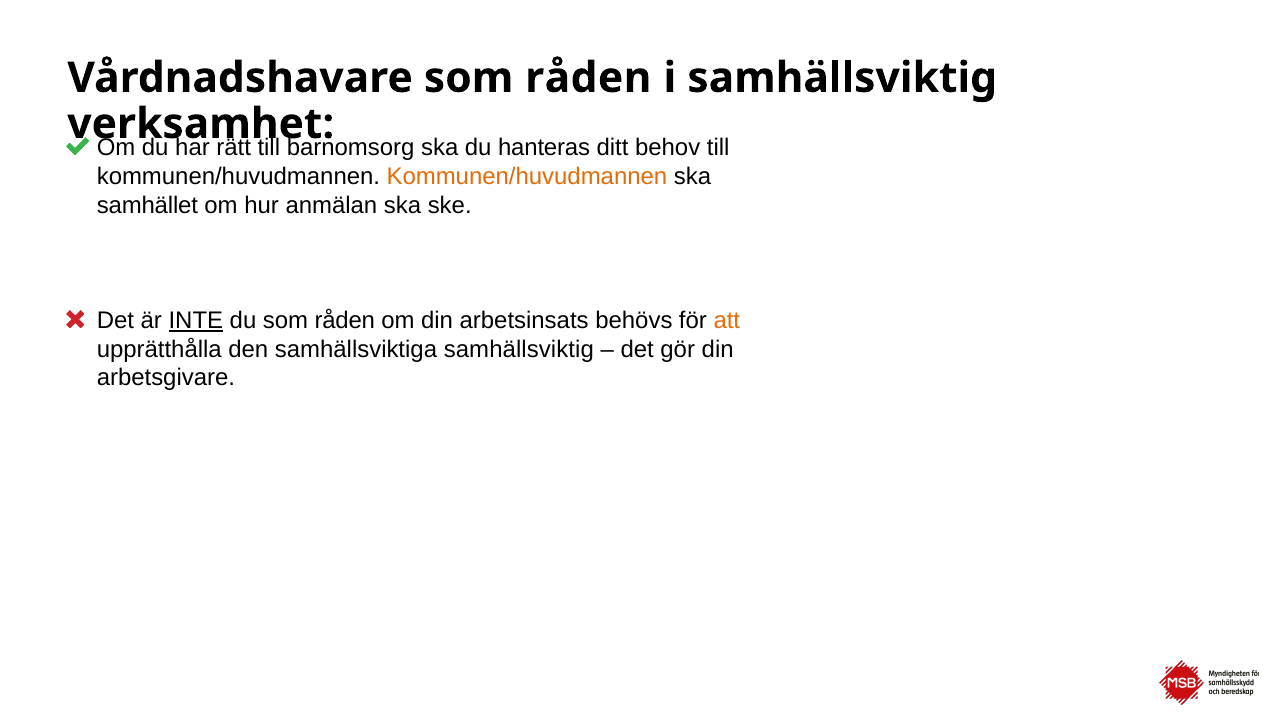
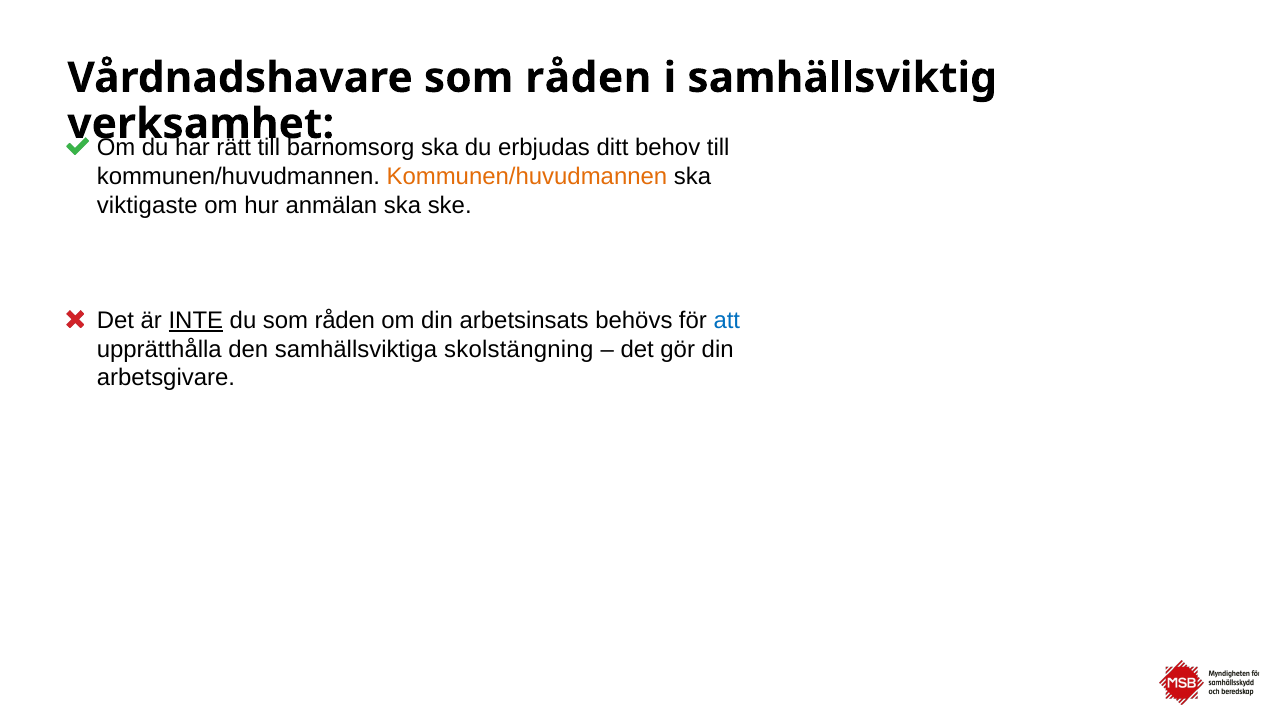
hanteras: hanteras -> erbjudas
samhället: samhället -> viktigaste
att colour: orange -> blue
samhällsviktiga samhällsviktig: samhällsviktig -> skolstängning
